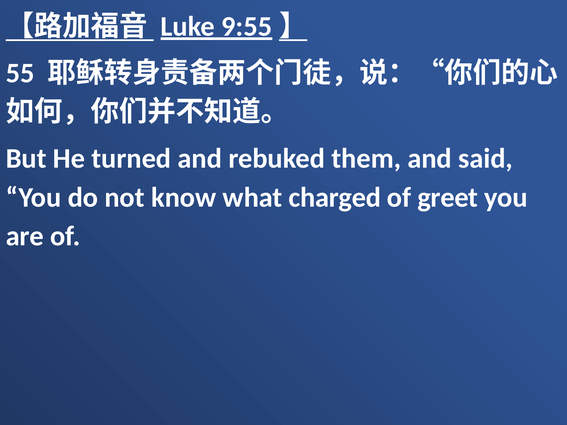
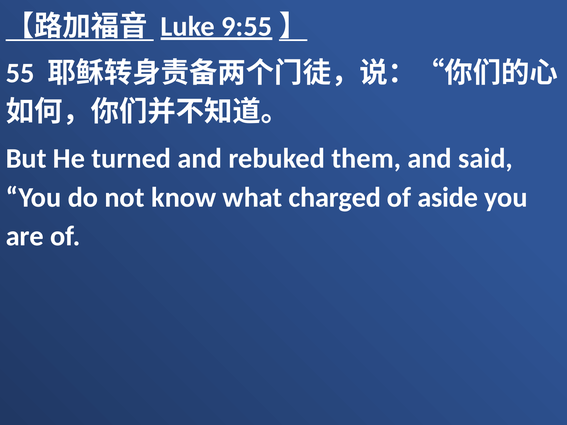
greet: greet -> aside
